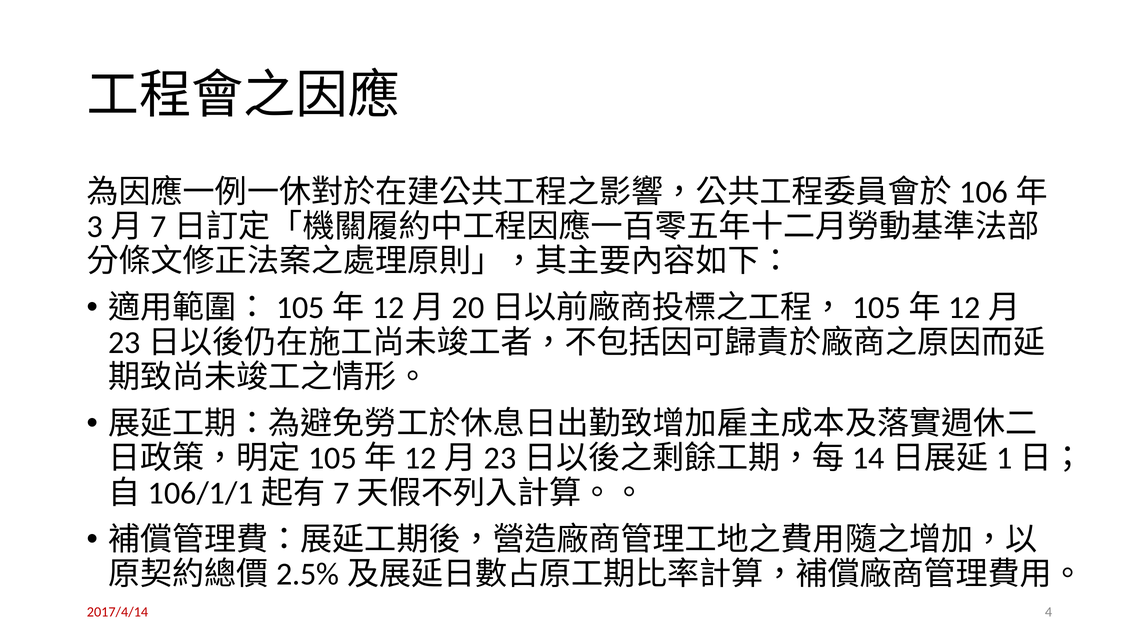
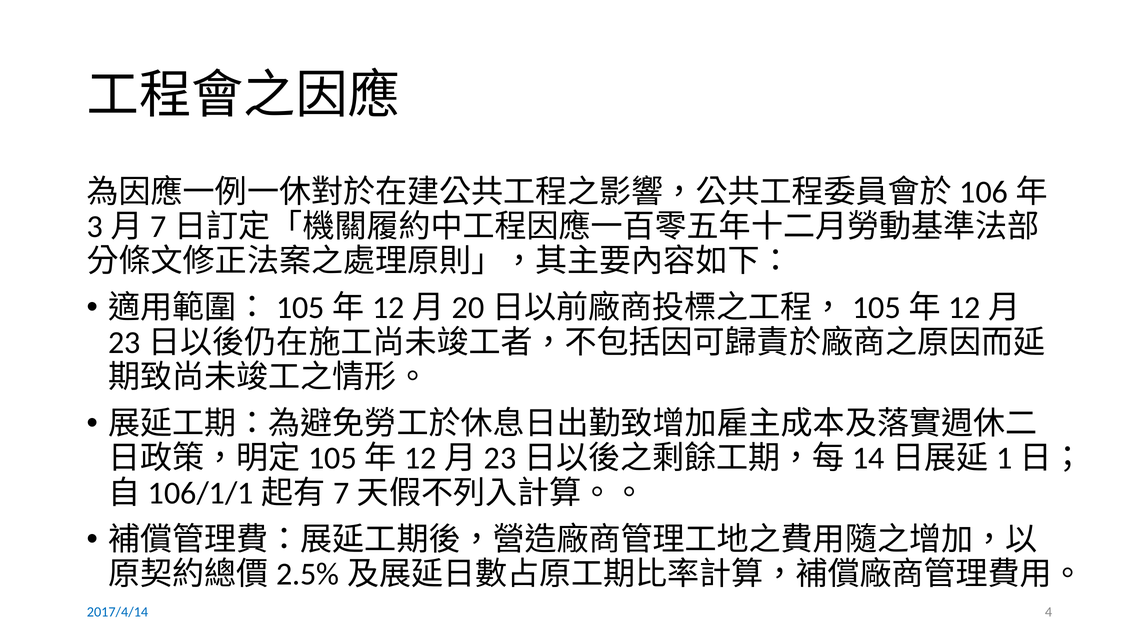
2017/4/14 colour: red -> blue
